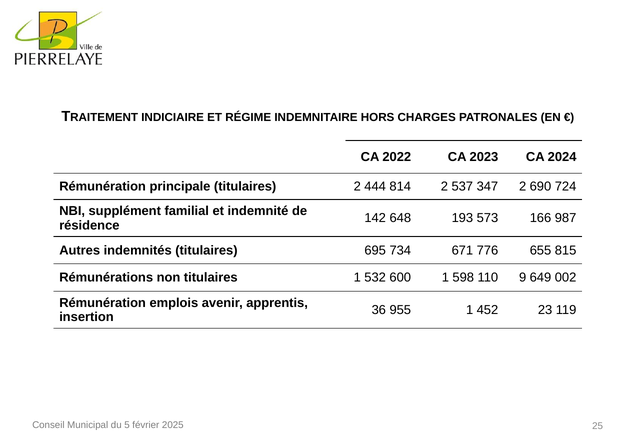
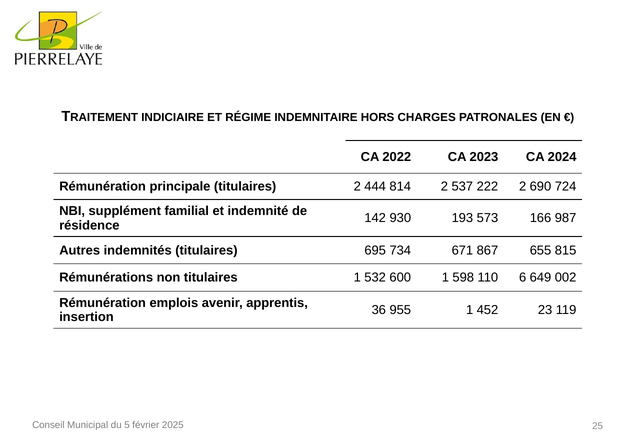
347: 347 -> 222
648: 648 -> 930
776: 776 -> 867
9: 9 -> 6
